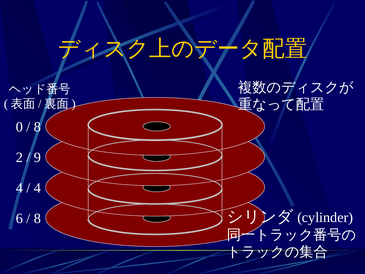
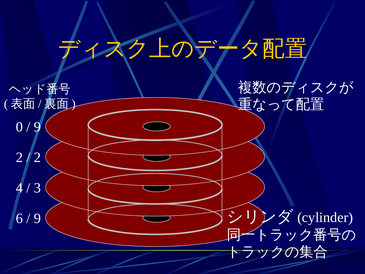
8 at (37, 127): 8 -> 9
9 at (37, 157): 9 -> 2
4 at (37, 188): 4 -> 3
8 at (37, 218): 8 -> 9
